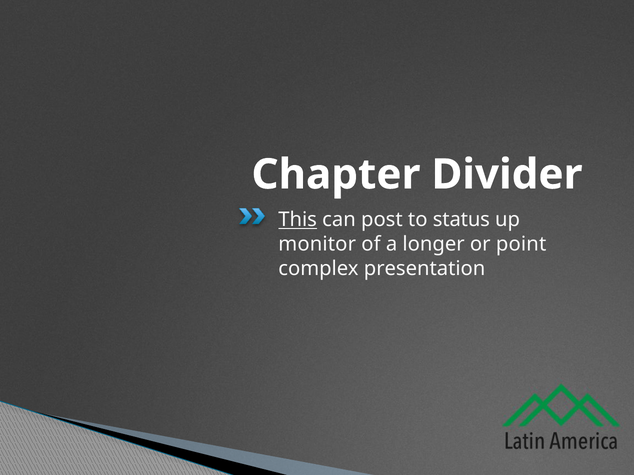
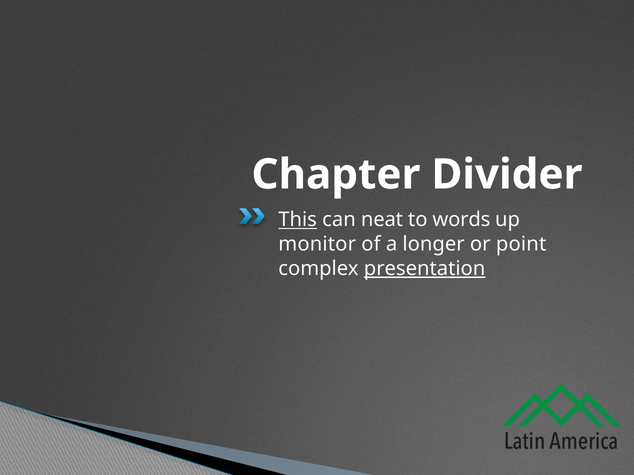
post: post -> neat
status: status -> words
presentation underline: none -> present
